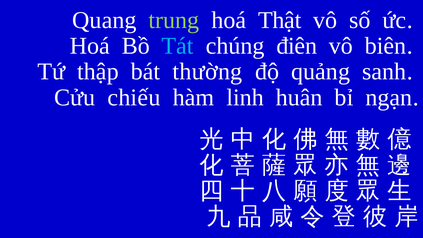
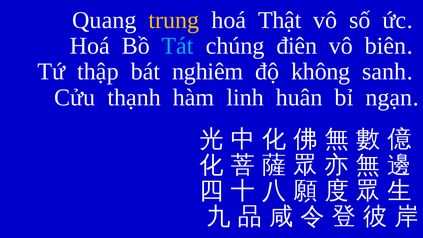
trung colour: light green -> yellow
thường: thường -> nghiêm
quảng: quảng -> không
chiếu: chiếu -> thạnh
